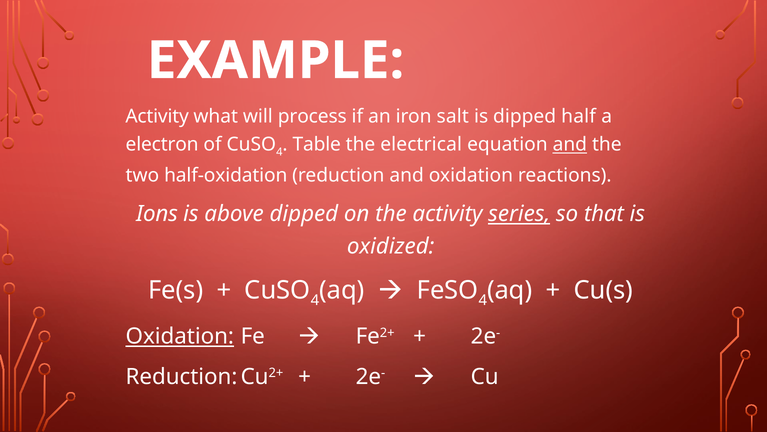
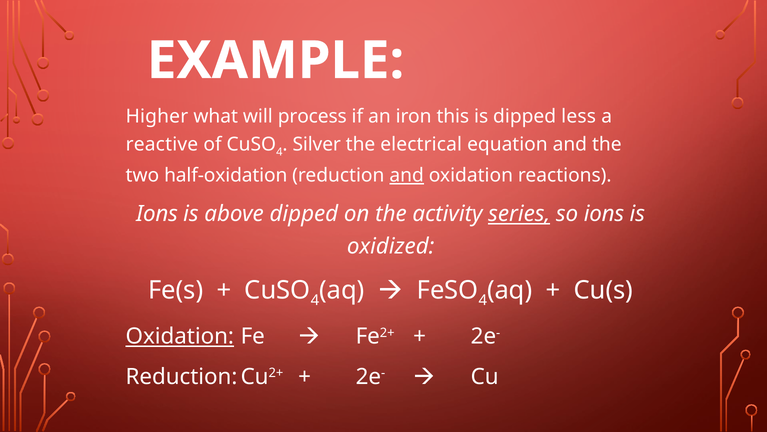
Activity at (157, 116): Activity -> Higher
salt: salt -> this
half: half -> less
electron: electron -> reactive
Table: Table -> Silver
and at (570, 144) underline: present -> none
and at (407, 175) underline: none -> present
so that: that -> ions
